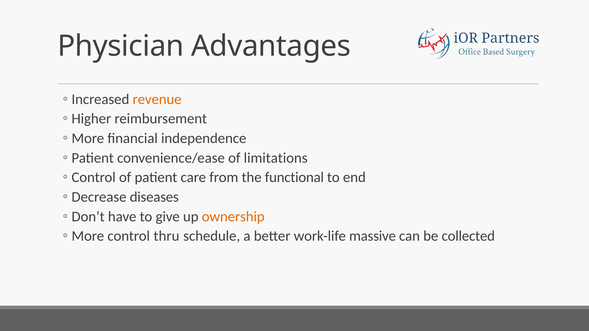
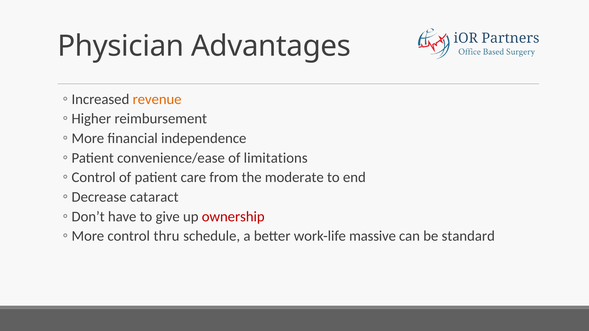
functional: functional -> moderate
diseases: diseases -> cataract
ownership colour: orange -> red
collected: collected -> standard
